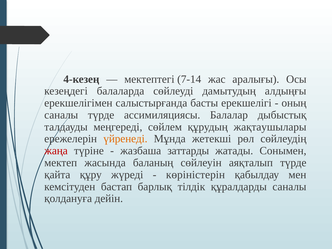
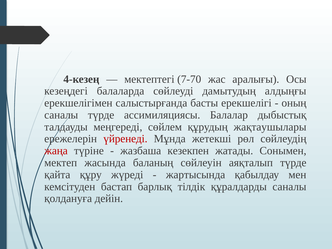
7-14: 7-14 -> 7-70
үйренеді colour: orange -> red
заттарды: заттарды -> кезекпен
көріністерін: көріністерін -> жартысында
